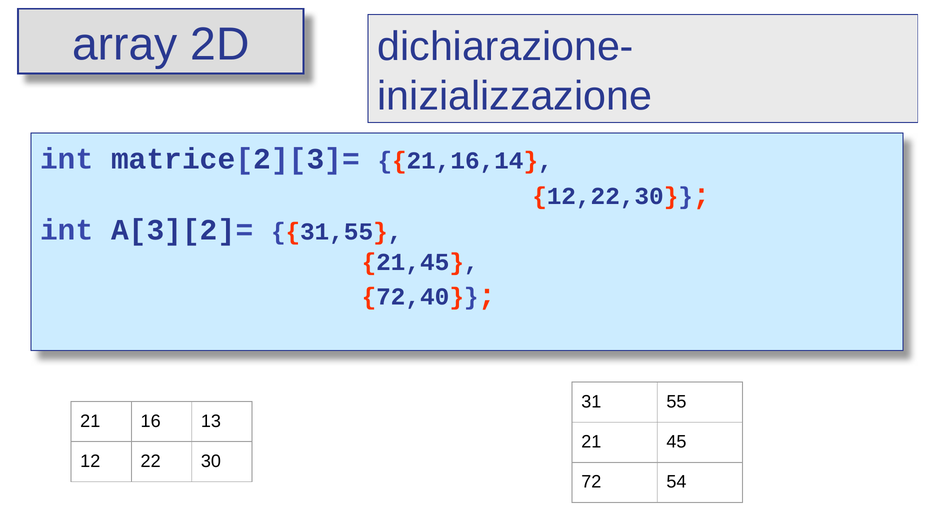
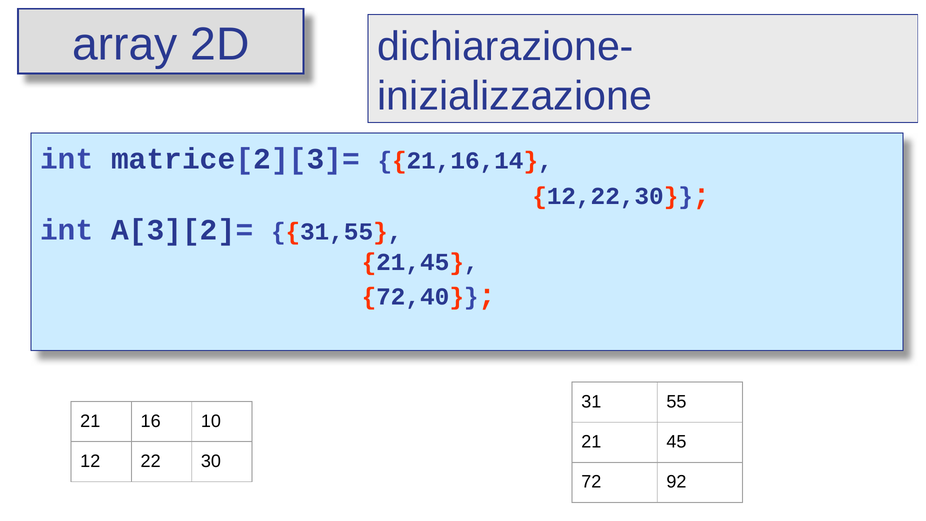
13: 13 -> 10
54: 54 -> 92
